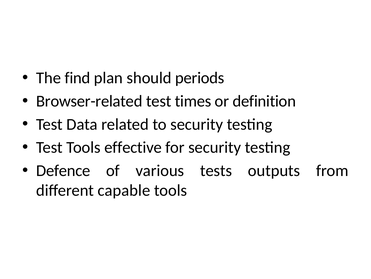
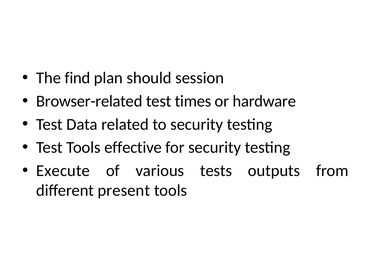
periods: periods -> session
definition: definition -> hardware
Defence: Defence -> Execute
capable: capable -> present
